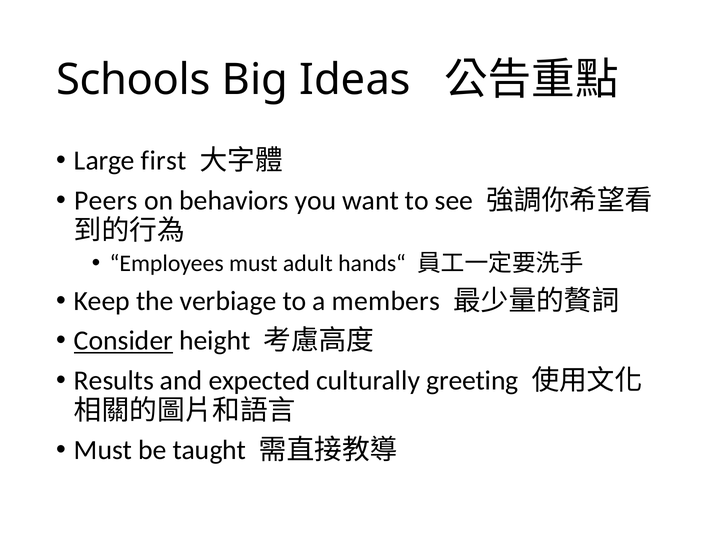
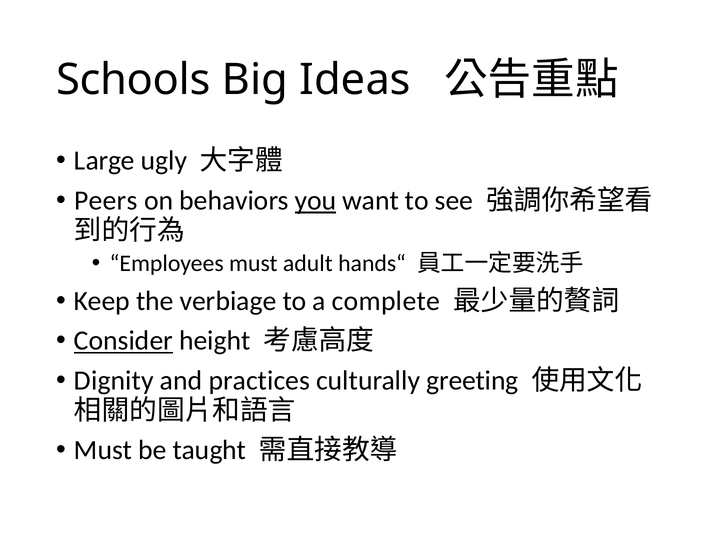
first: first -> ugly
you underline: none -> present
members: members -> complete
Results: Results -> Dignity
expected: expected -> practices
